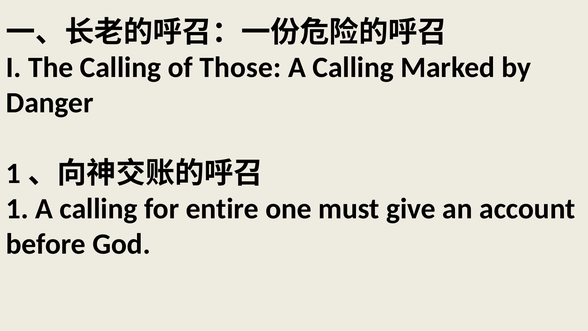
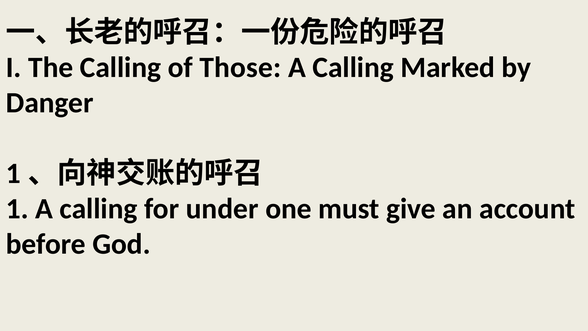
entire: entire -> under
